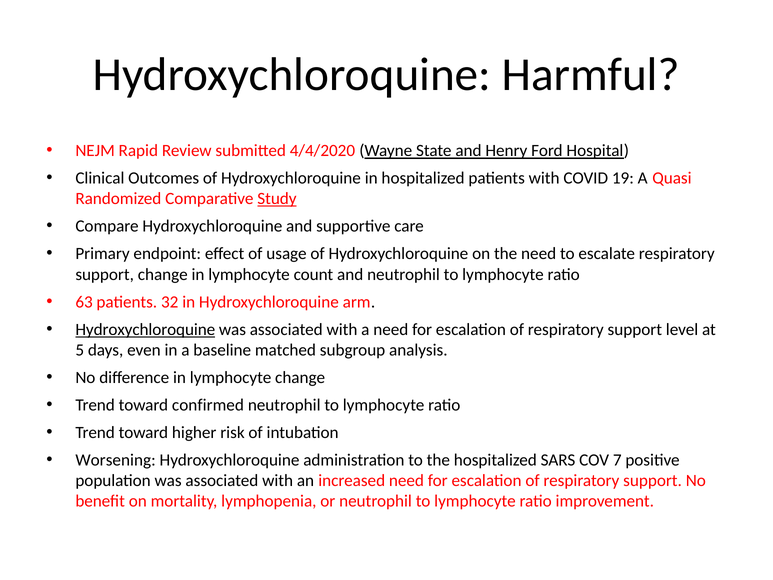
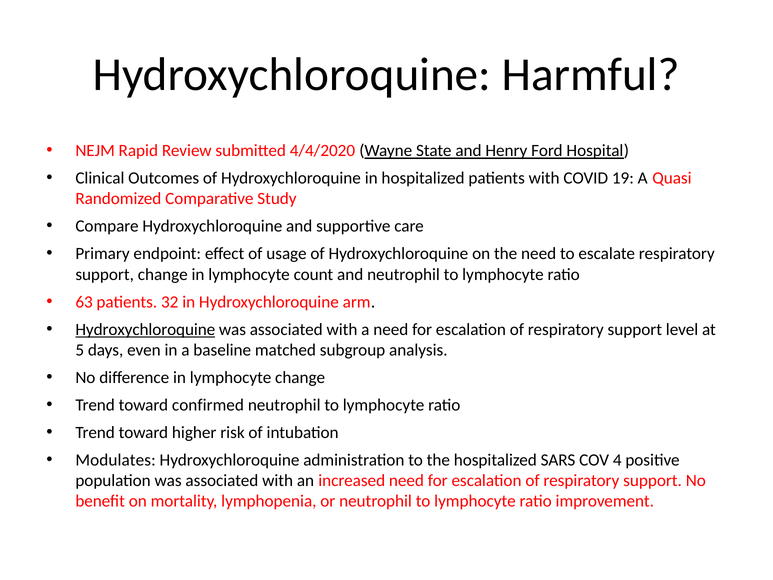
Study underline: present -> none
Worsening: Worsening -> Modulates
7: 7 -> 4
